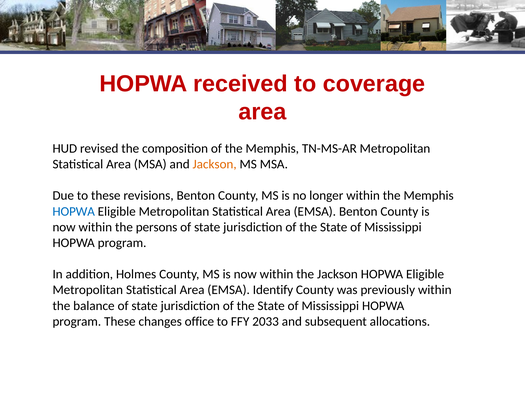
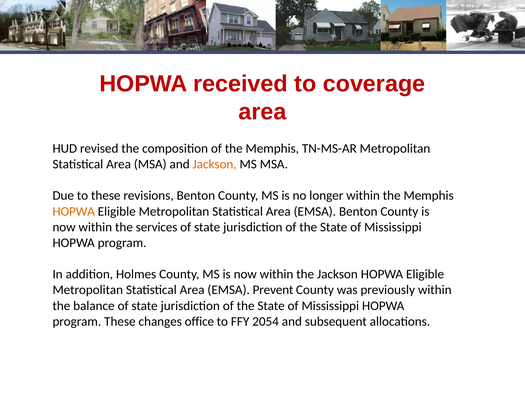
HOPWA at (74, 212) colour: blue -> orange
persons: persons -> services
Identify: Identify -> Prevent
2033: 2033 -> 2054
